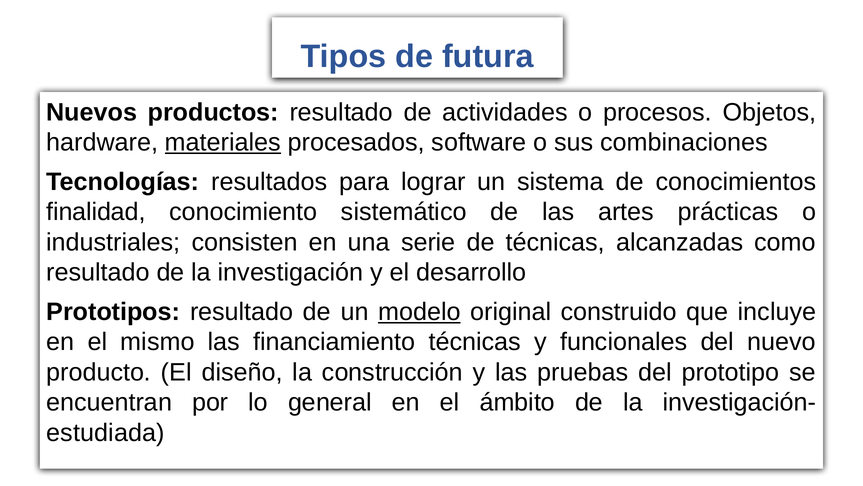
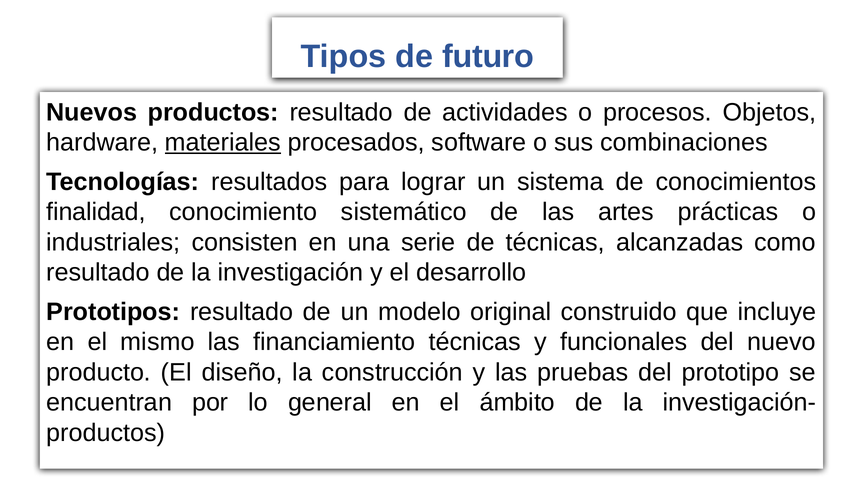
futura: futura -> futuro
modelo underline: present -> none
estudiada at (106, 432): estudiada -> productos
